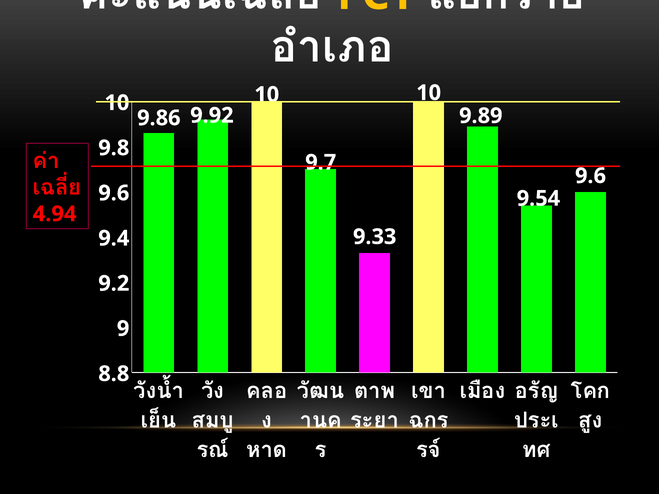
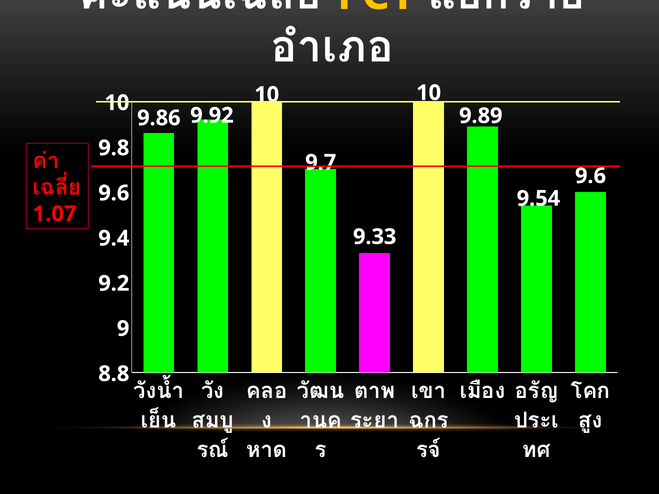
4.94: 4.94 -> 1.07
